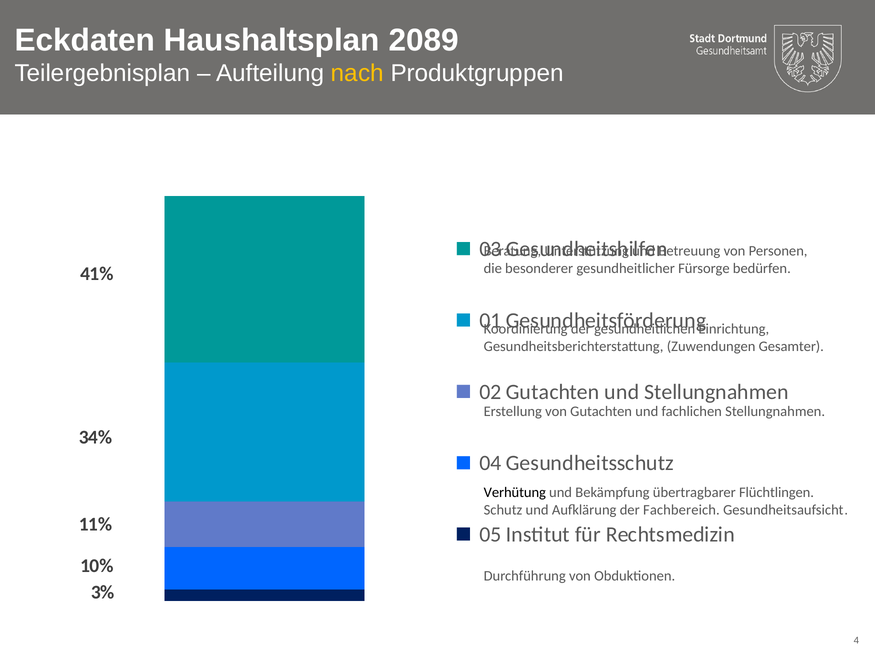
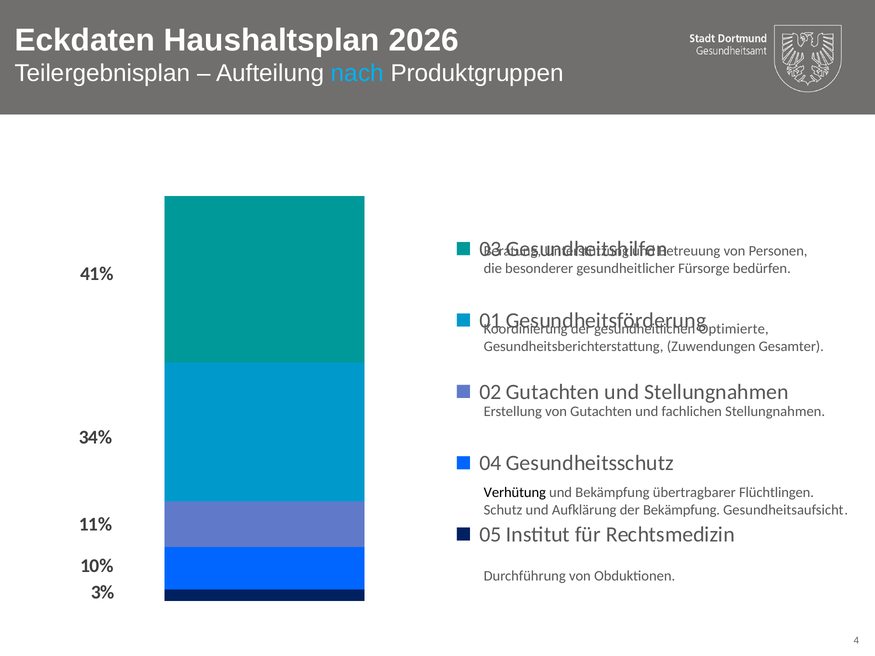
2089: 2089 -> 2026
nach colour: yellow -> light blue
Einrichtung: Einrichtung -> Optimierte
der Fachbereich: Fachbereich -> Bekämpfung
